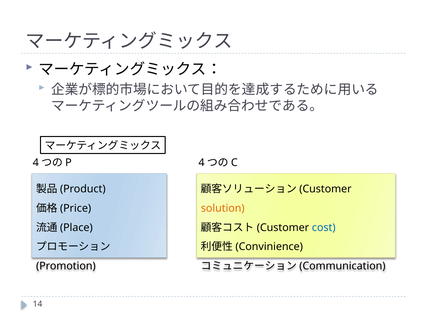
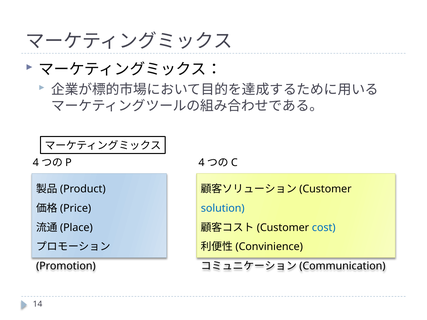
solution colour: orange -> blue
